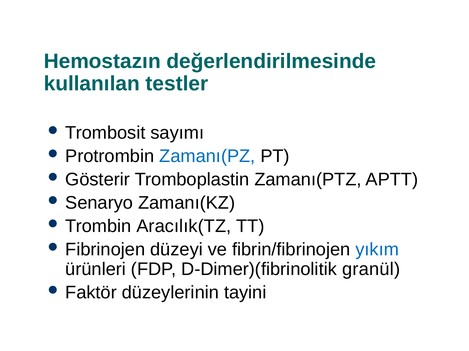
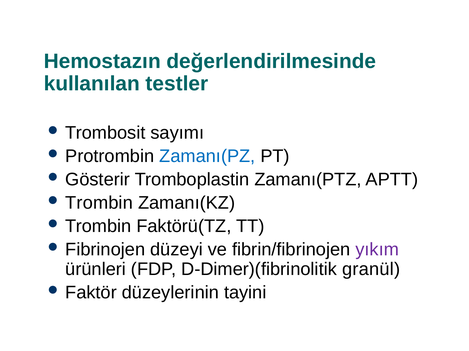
Senaryo at (99, 203): Senaryo -> Trombin
Aracılık(TZ: Aracılık(TZ -> Faktörü(TZ
yıkım colour: blue -> purple
